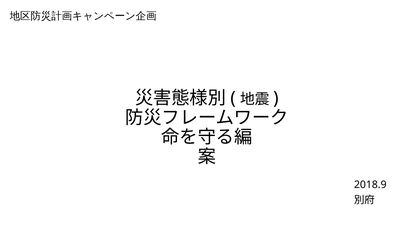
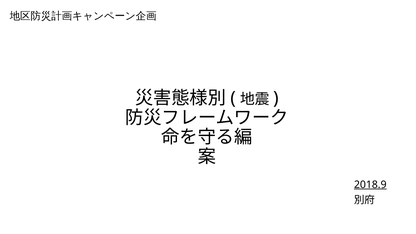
2018.9 underline: none -> present
